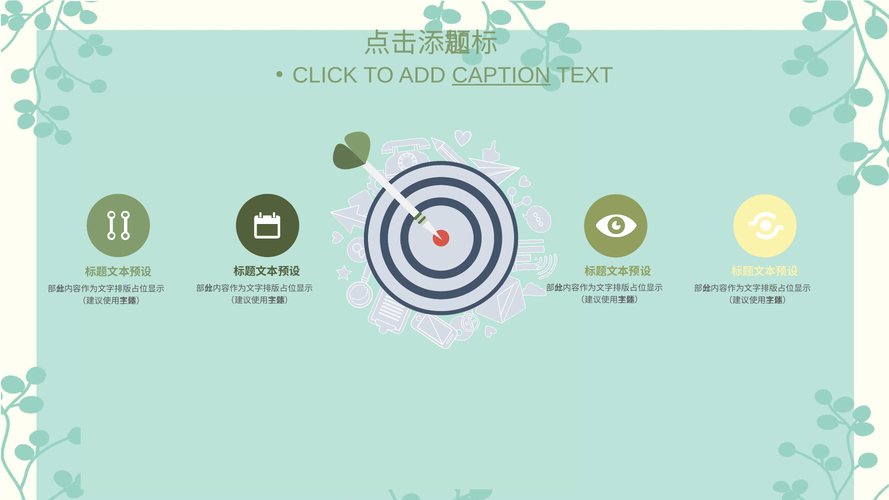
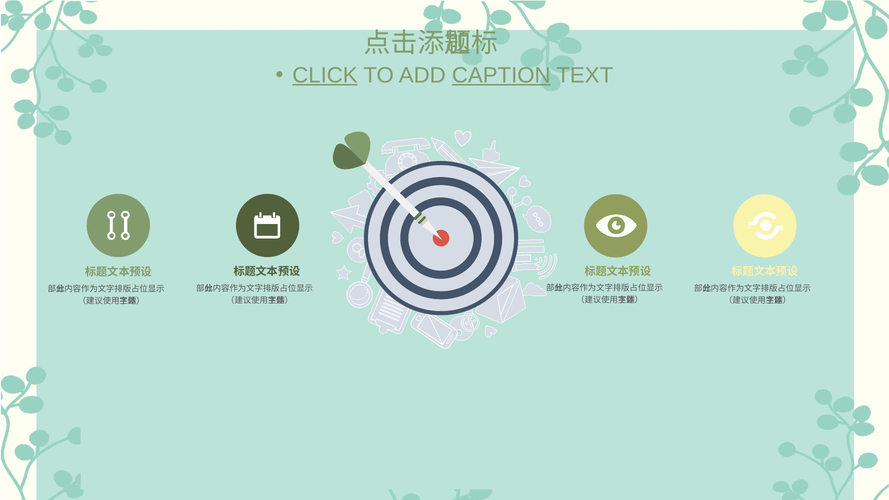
CLICK underline: none -> present
